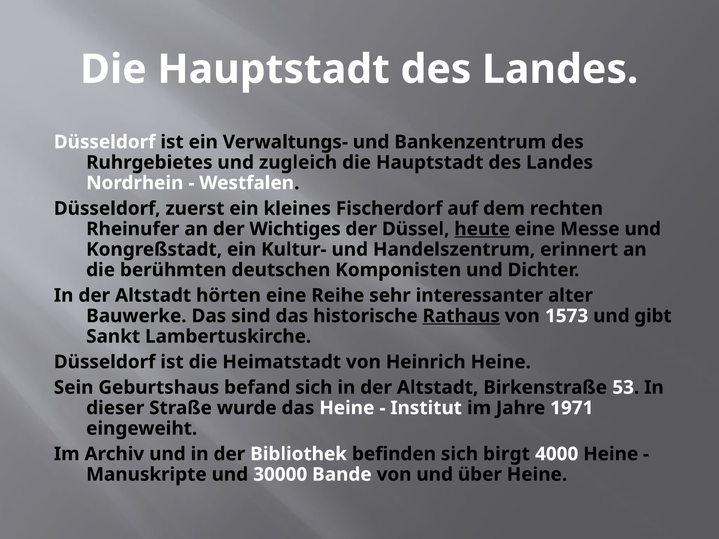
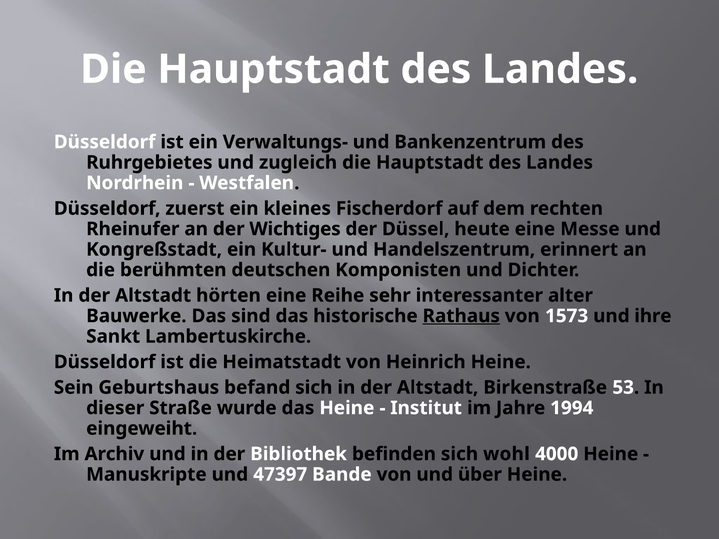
heute underline: present -> none
gibt: gibt -> ihre
1971: 1971 -> 1994
birgt: birgt -> wohl
30000: 30000 -> 47397
